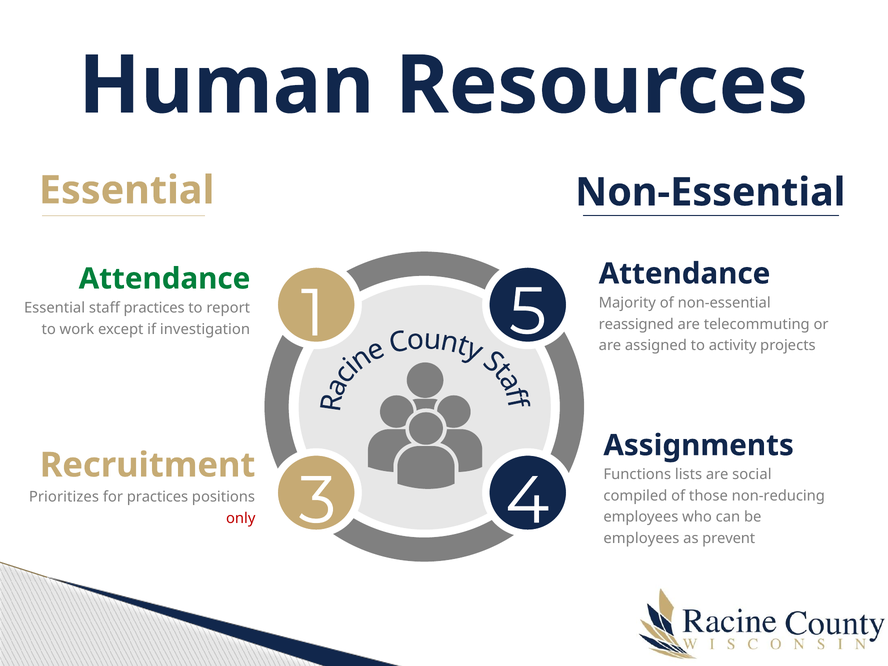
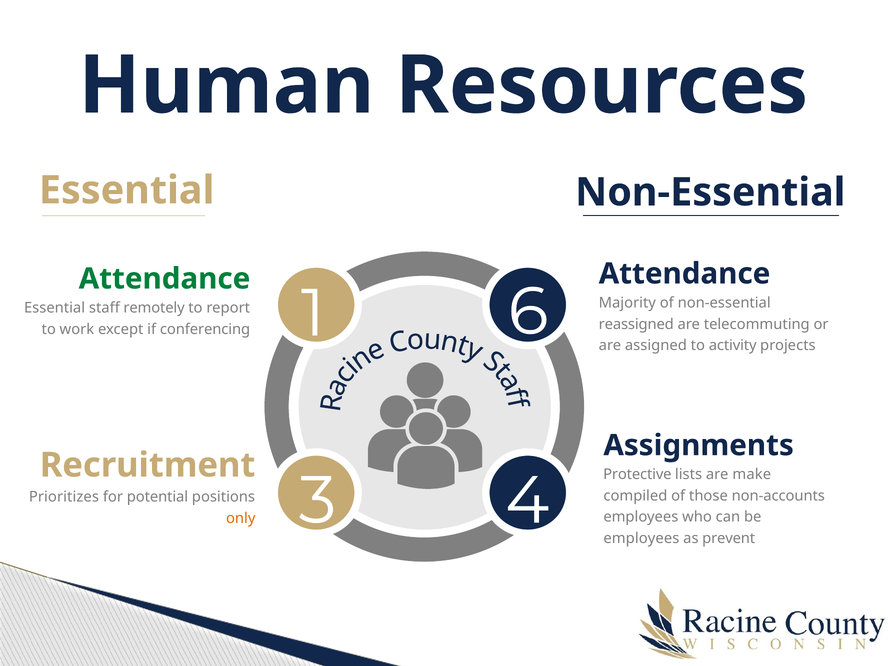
5: 5 -> 6
staff practices: practices -> remotely
investigation: investigation -> conferencing
Functions: Functions -> Protective
social: social -> make
non-reducing: non-reducing -> non-accounts
for practices: practices -> potential
only colour: red -> orange
